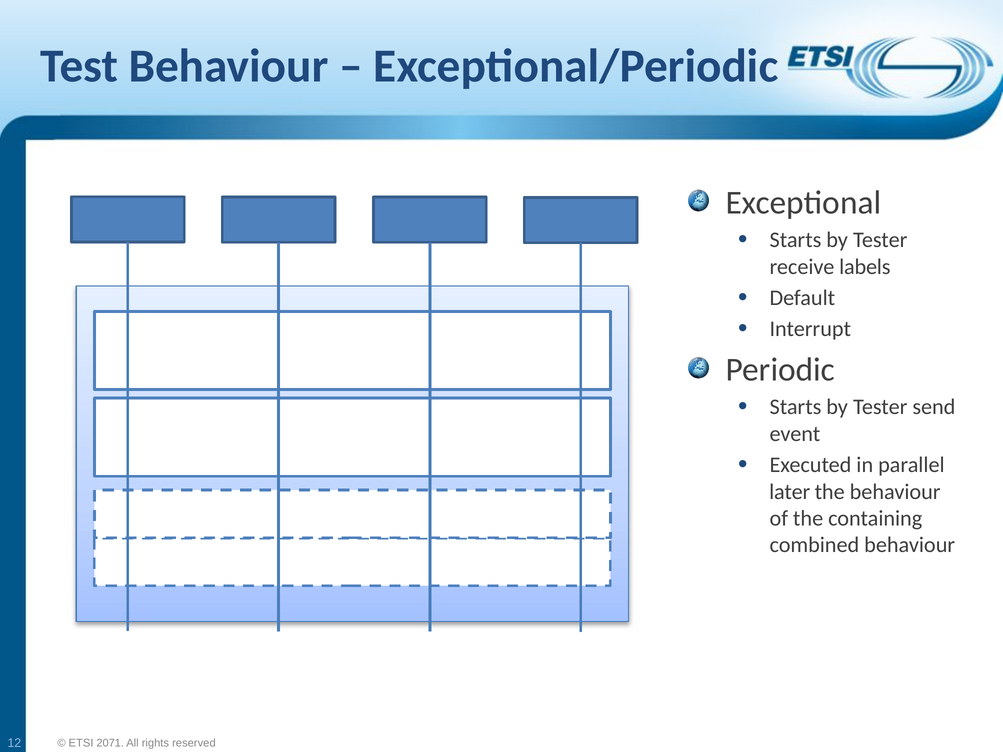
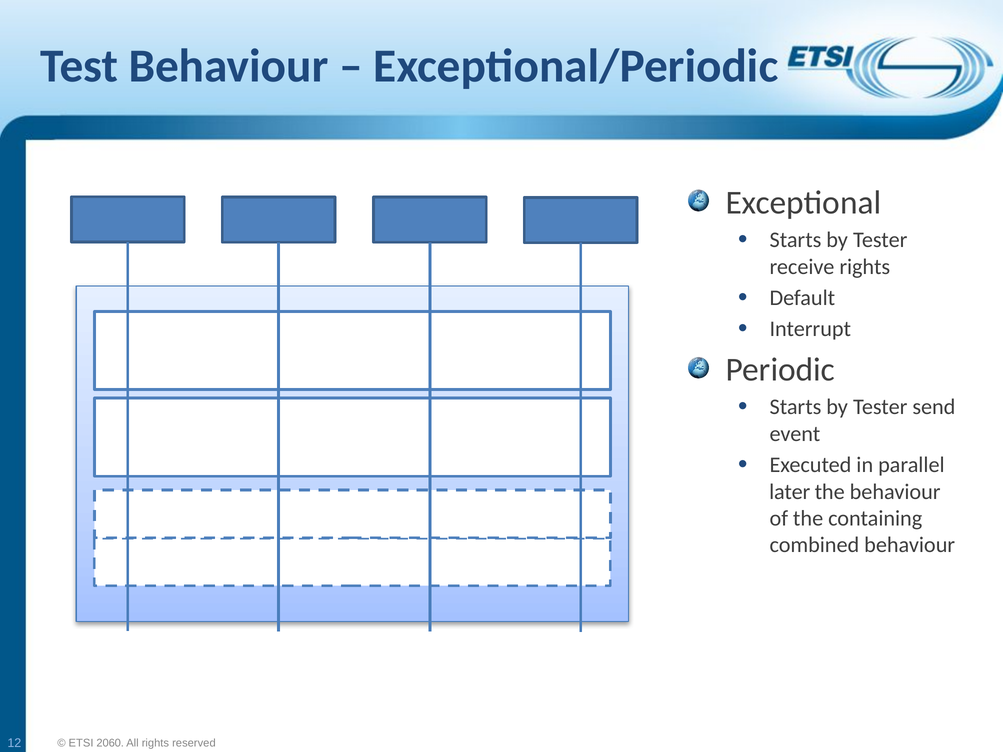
receive labels: labels -> rights
2071: 2071 -> 2060
